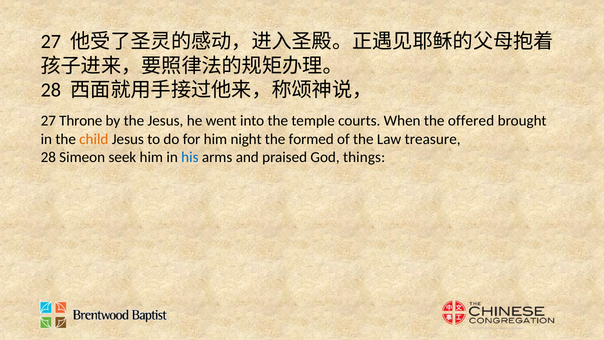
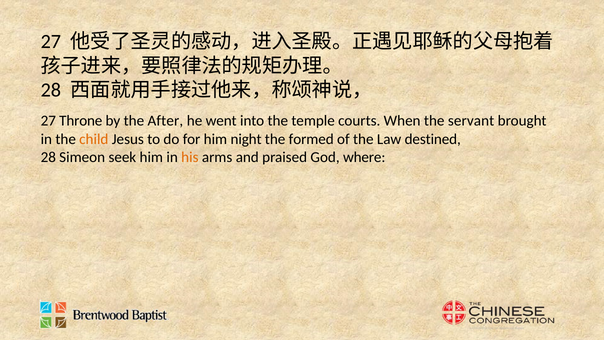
the Jesus: Jesus -> After
offered: offered -> servant
treasure: treasure -> destined
his colour: blue -> orange
things: things -> where
